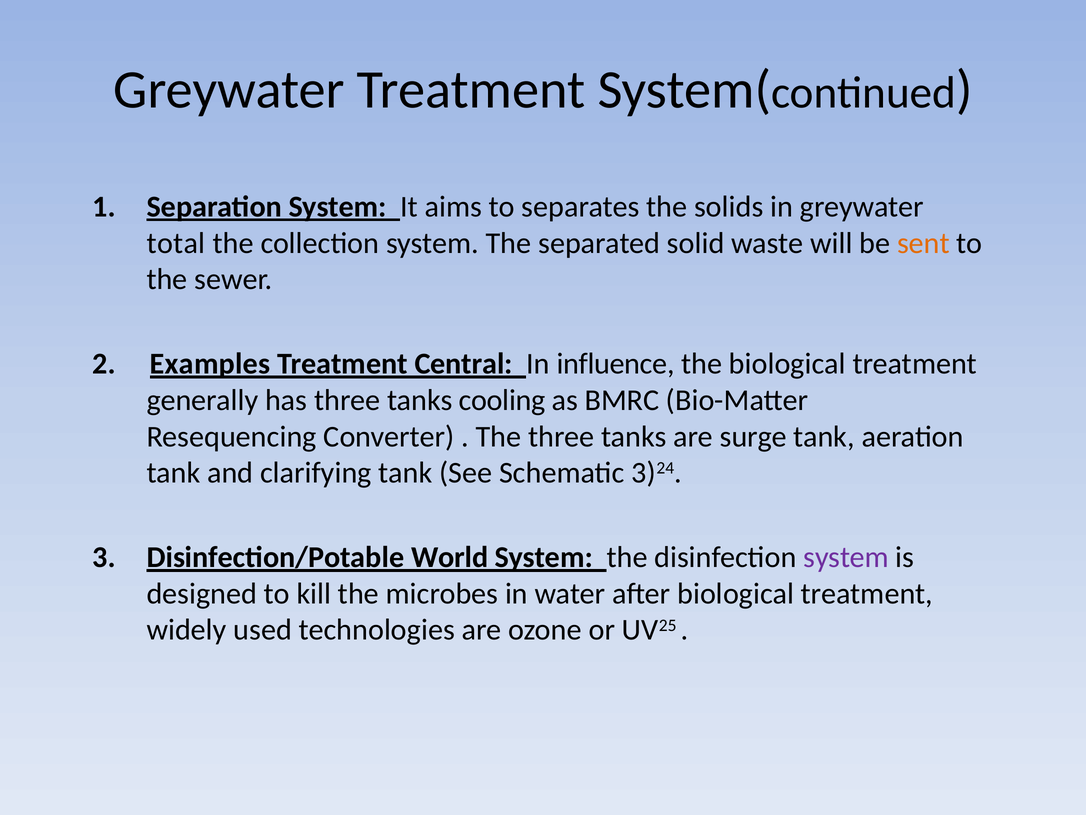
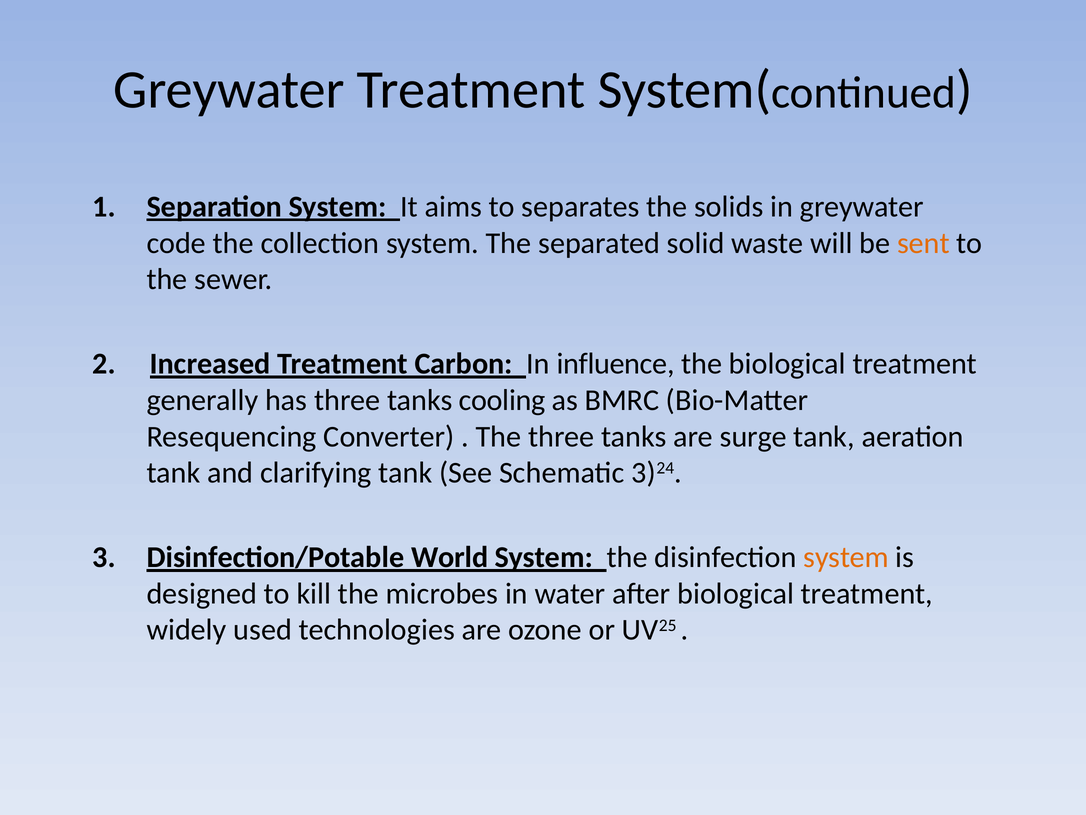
total: total -> code
Examples: Examples -> Increased
Central: Central -> Carbon
system at (846, 557) colour: purple -> orange
